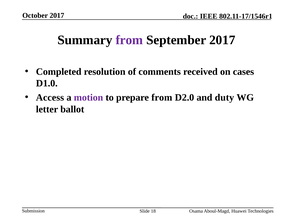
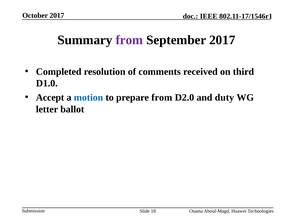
cases: cases -> third
Access: Access -> Accept
motion colour: purple -> blue
